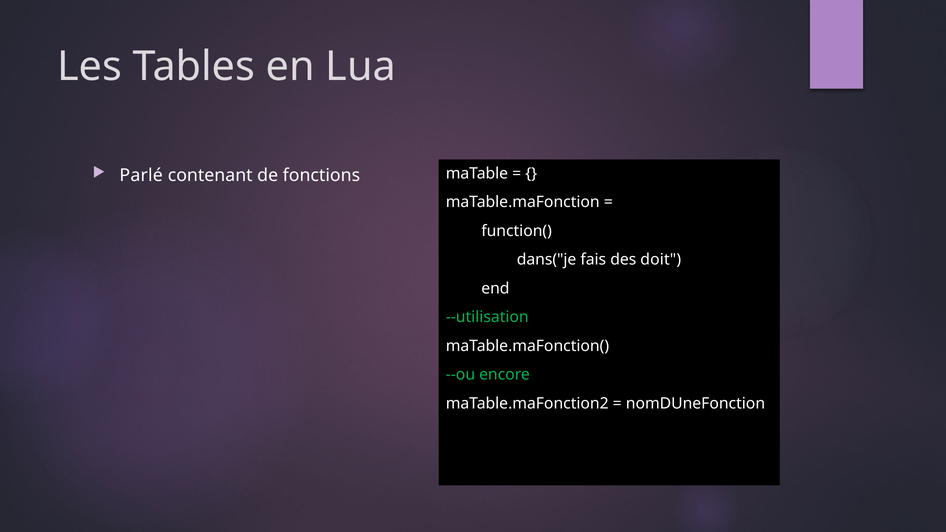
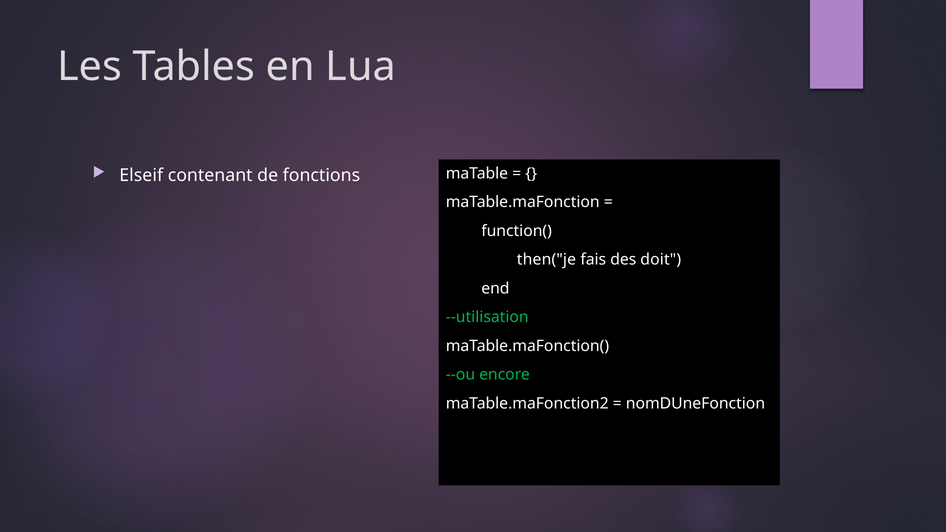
Parlé: Parlé -> Elseif
dans("je: dans("je -> then("je
